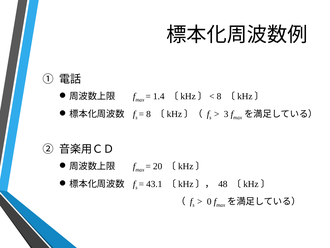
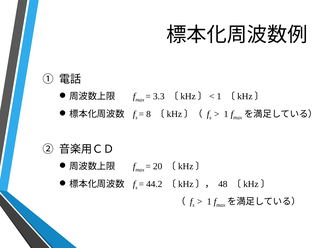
1.4: 1.4 -> 3.3
〔kHz〕< 8: 8 -> 1
3 at (226, 114): 3 -> 1
43.1: 43.1 -> 44.2
0 at (209, 201): 0 -> 1
